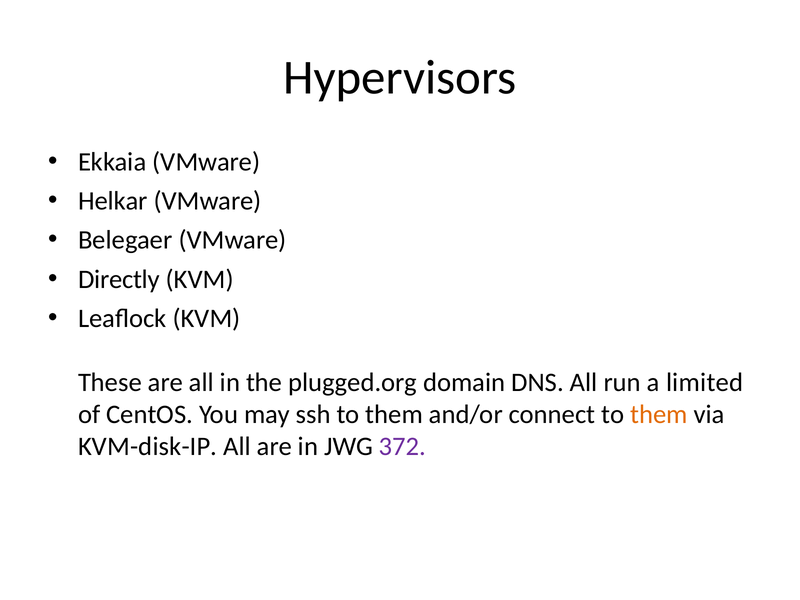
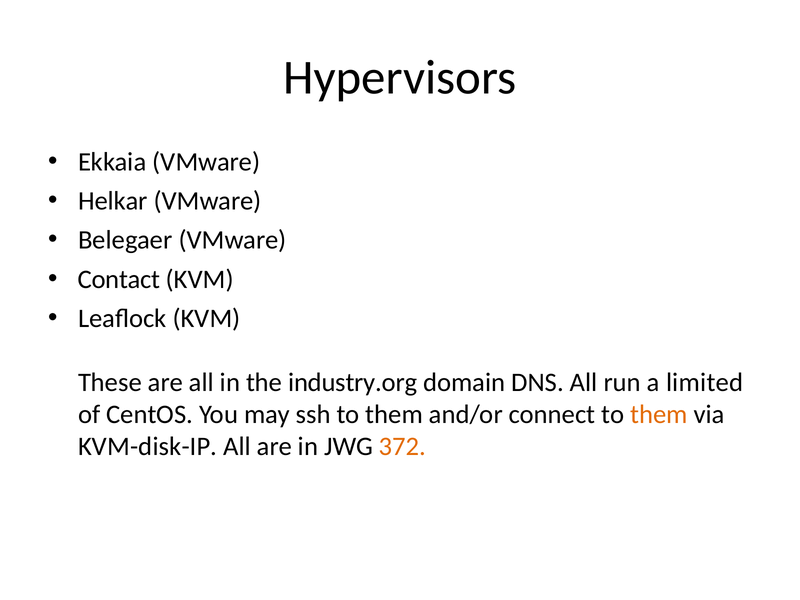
Directly: Directly -> Contact
plugged.org: plugged.org -> industry.org
372 colour: purple -> orange
